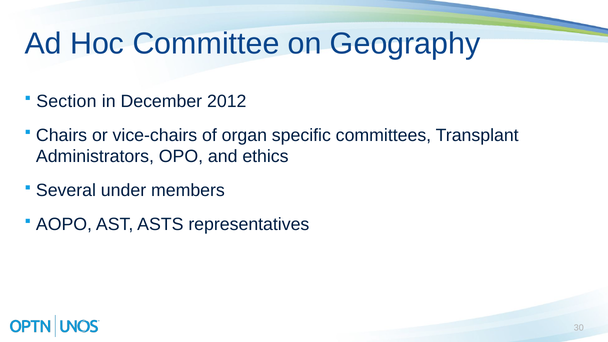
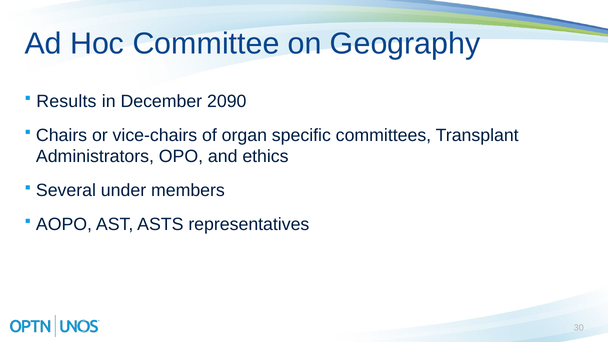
Section: Section -> Results
2012: 2012 -> 2090
